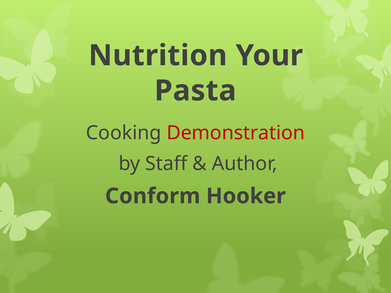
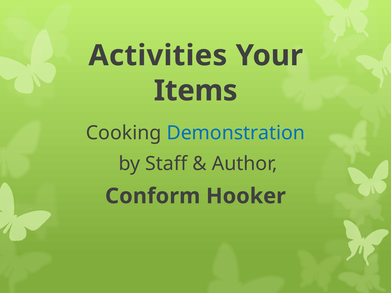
Nutrition: Nutrition -> Activities
Pasta: Pasta -> Items
Demonstration colour: red -> blue
